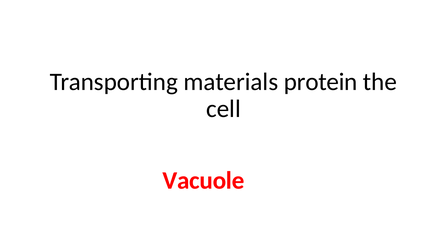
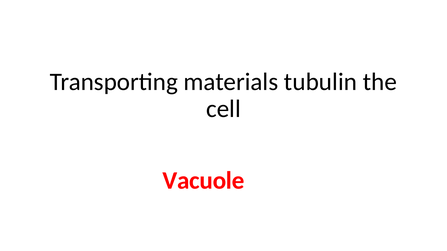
protein: protein -> tubulin
